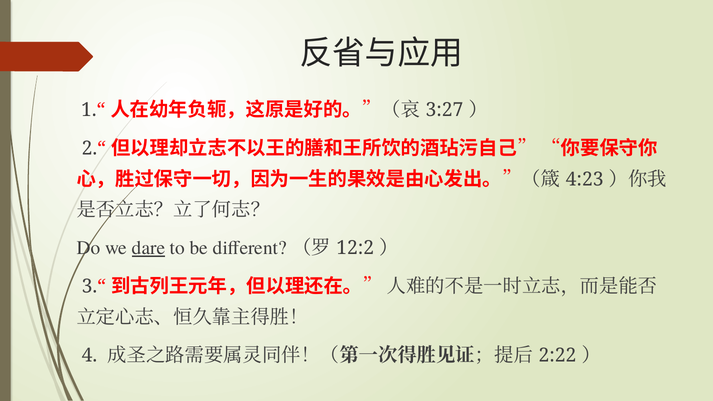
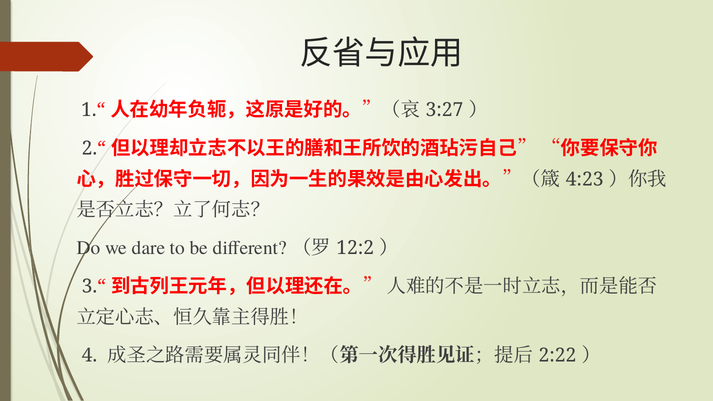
dare underline: present -> none
